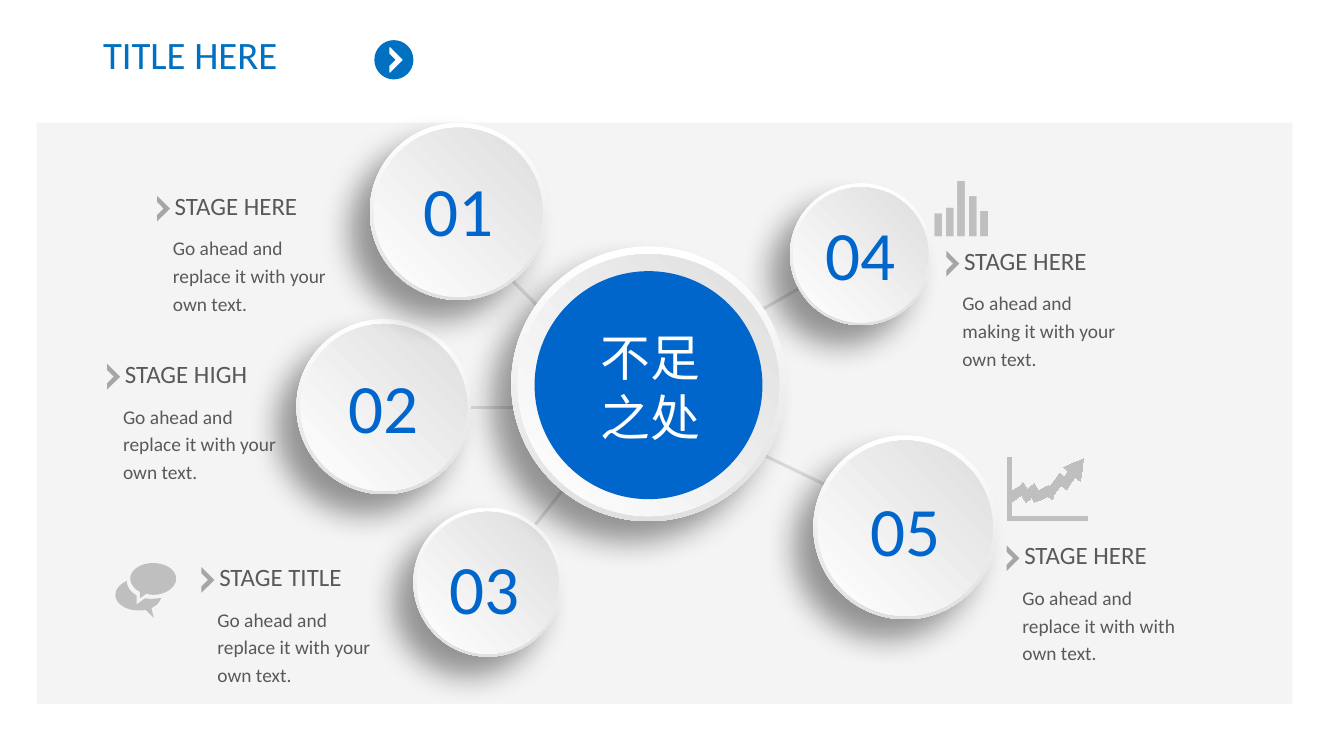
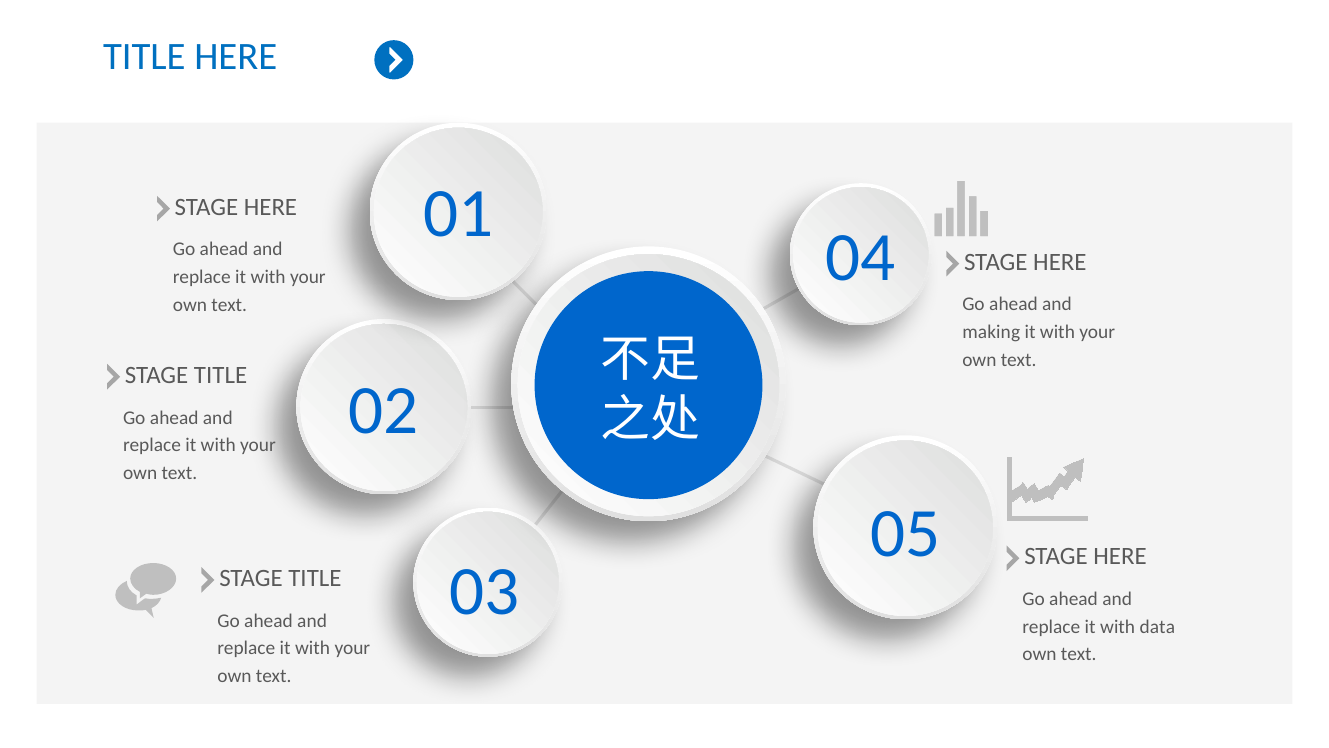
HIGH at (221, 375): HIGH -> TITLE
with with: with -> data
